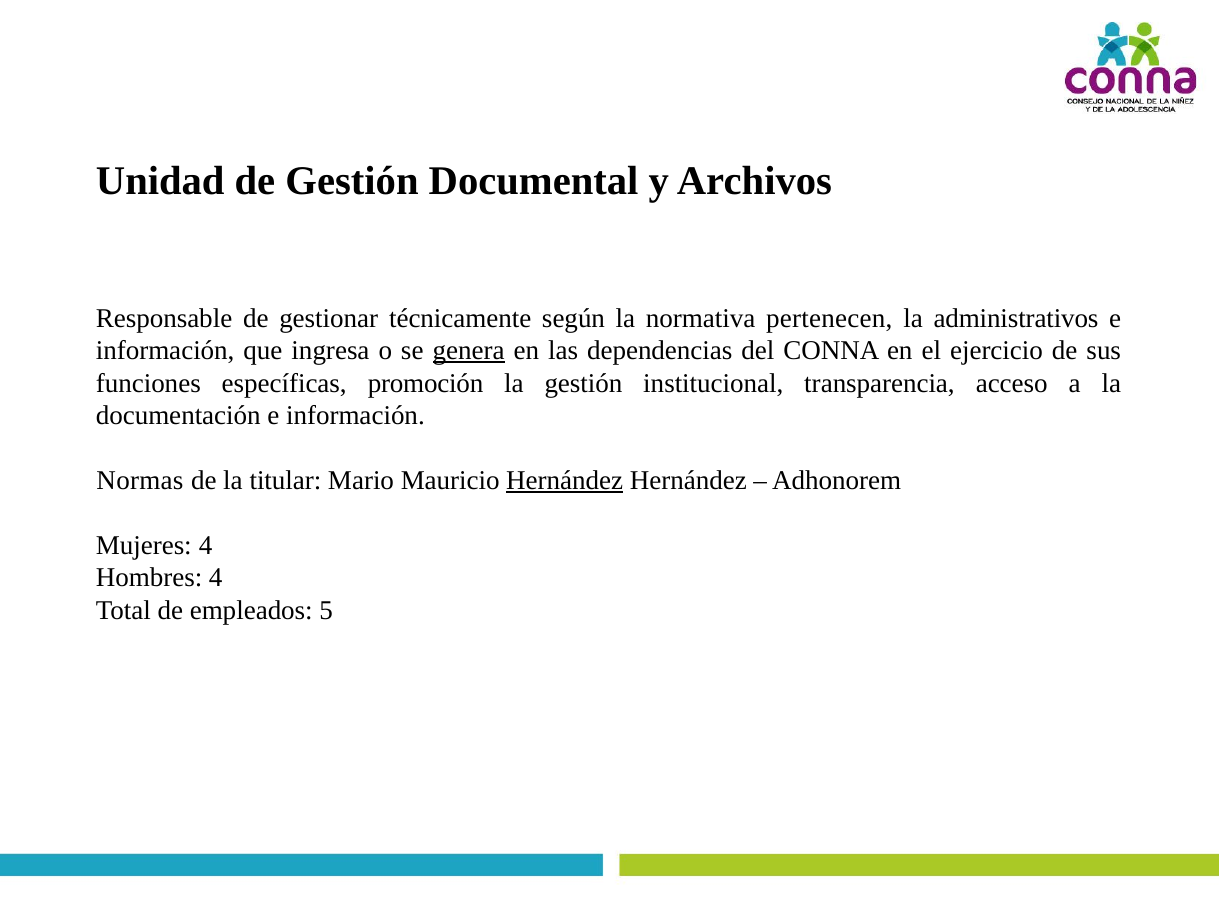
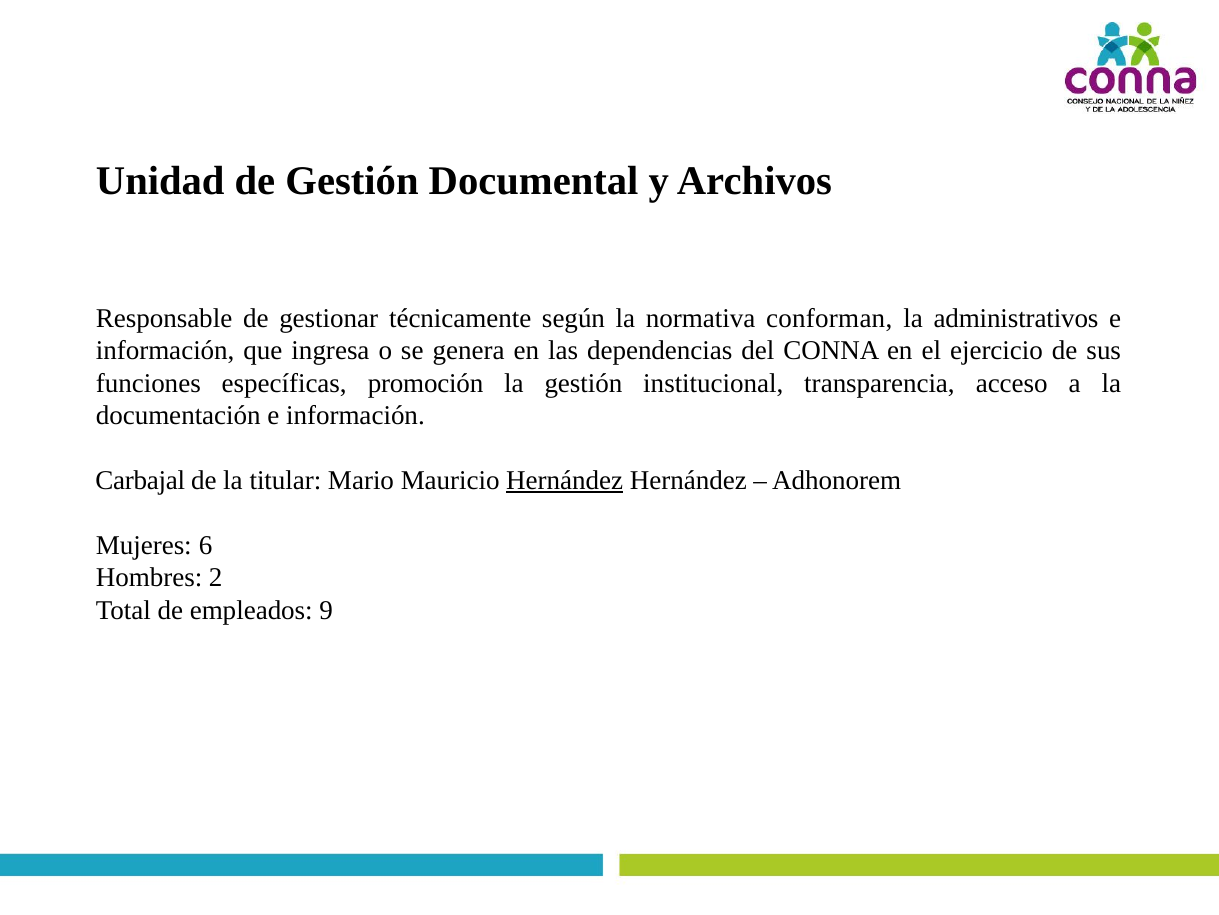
pertenecen: pertenecen -> conforman
genera underline: present -> none
Normas: Normas -> Carbajal
Mujeres 4: 4 -> 6
Hombres 4: 4 -> 2
5: 5 -> 9
